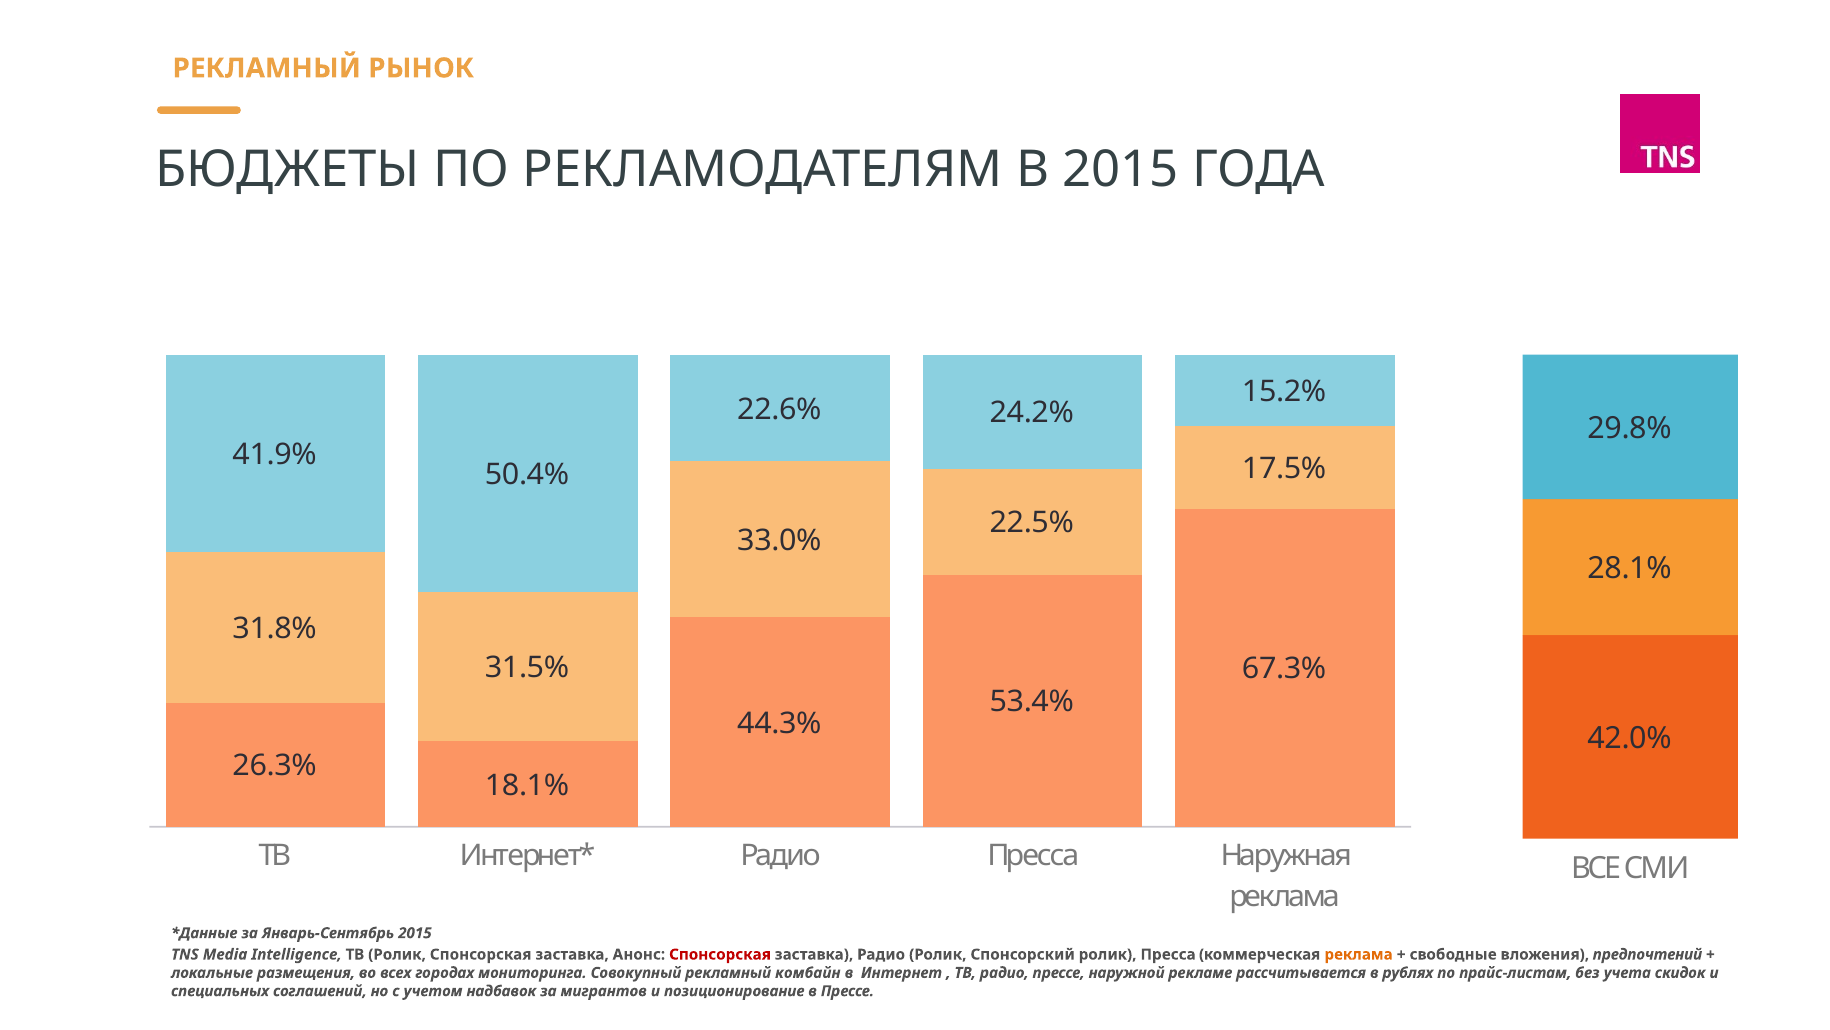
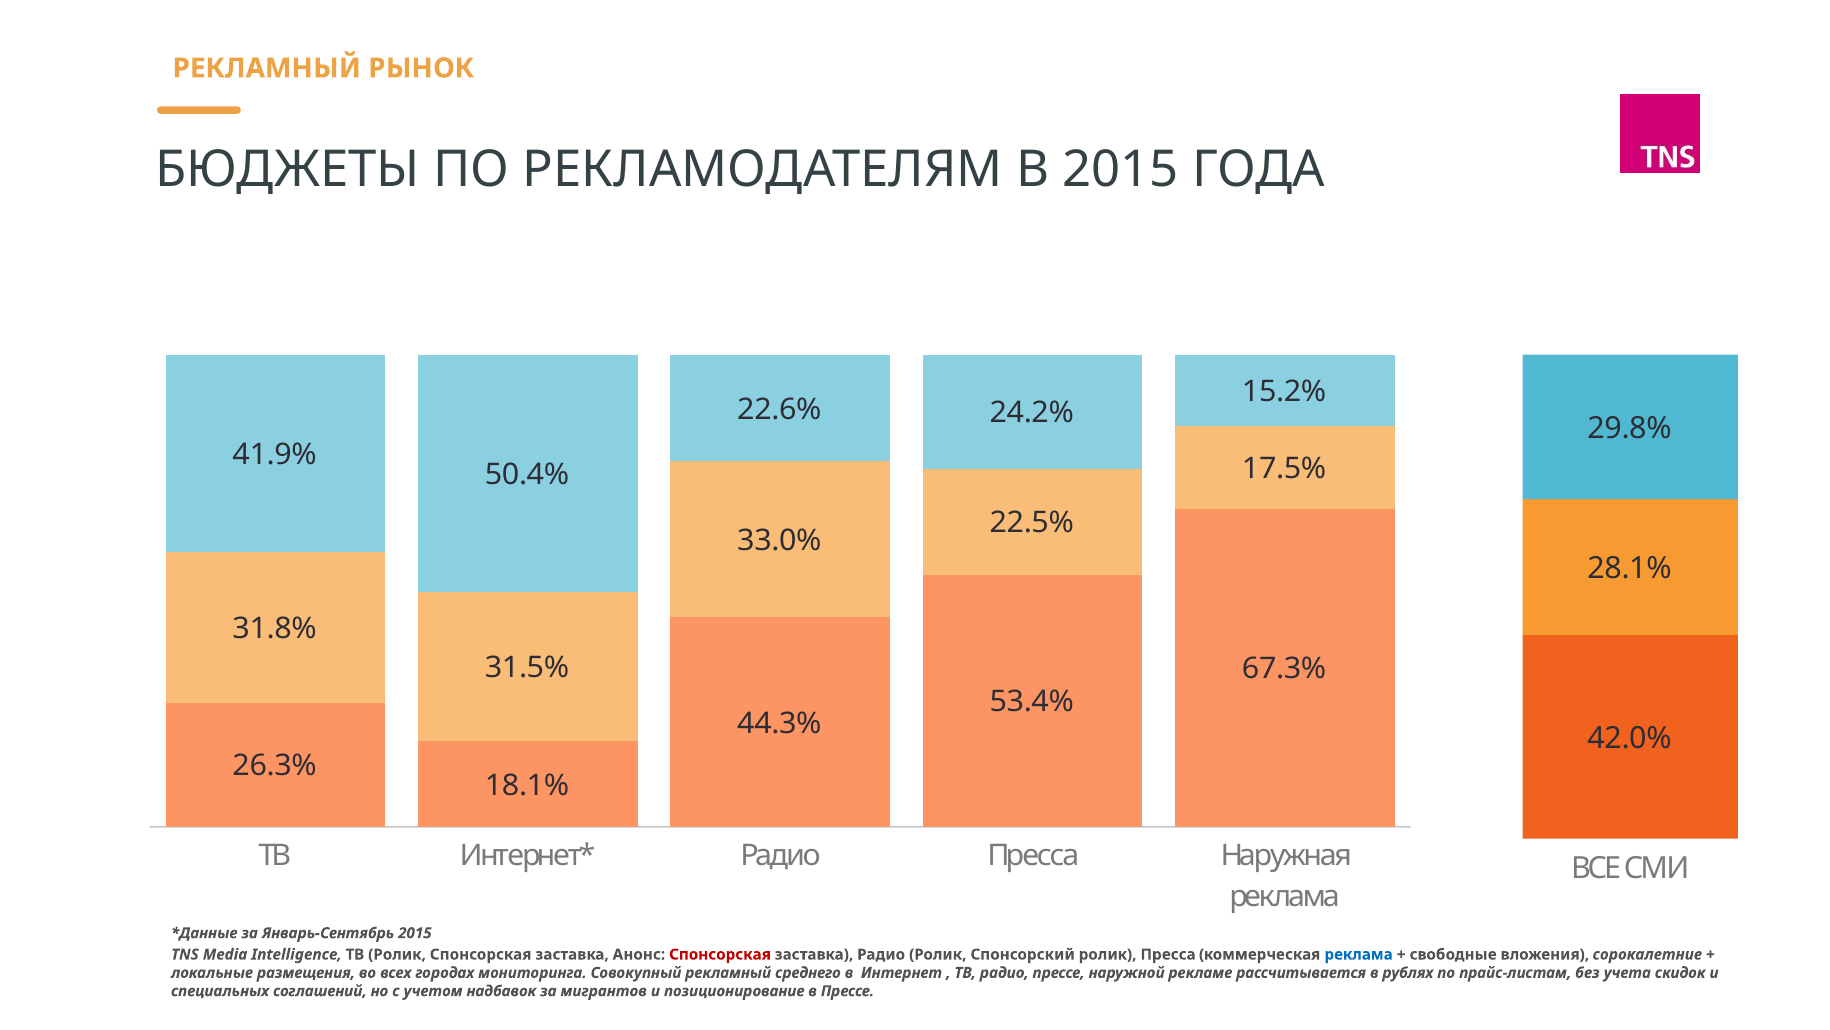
реклама at (1359, 954) colour: orange -> blue
предпочтений: предпочтений -> сорокалетние
комбайн: комбайн -> среднего
